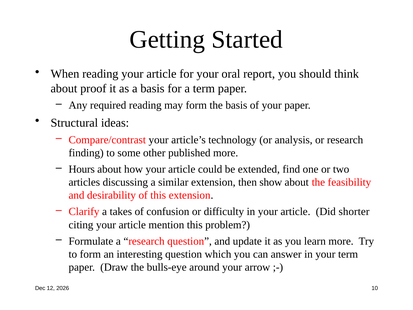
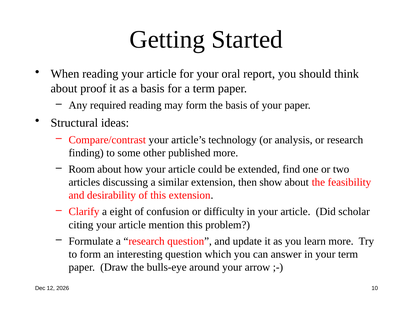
Hours: Hours -> Room
takes: takes -> eight
shorter: shorter -> scholar
